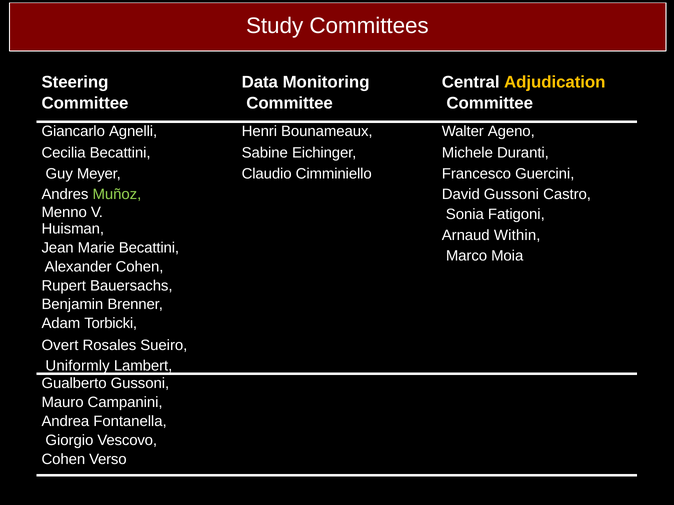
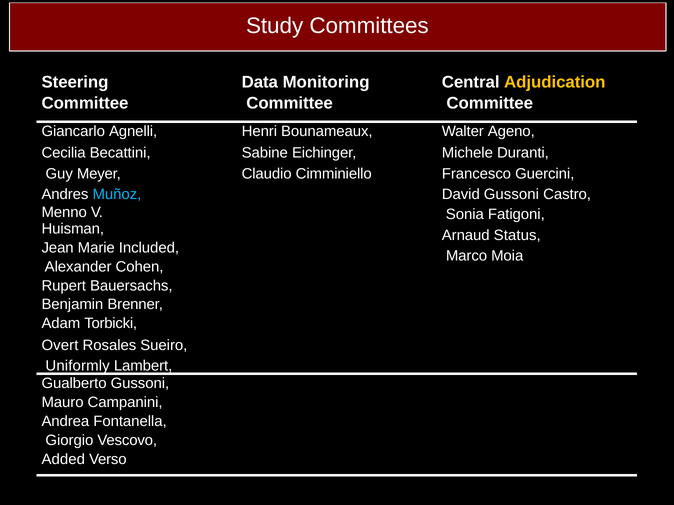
Muñoz colour: light green -> light blue
Within: Within -> Status
Marie Becattini: Becattini -> Included
Cohen at (63, 460): Cohen -> Added
